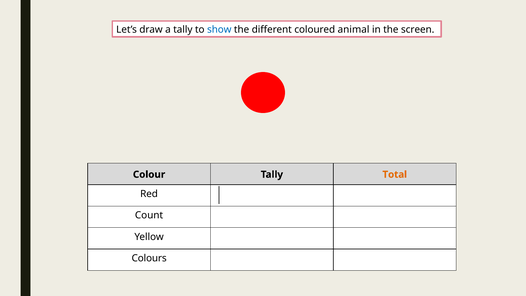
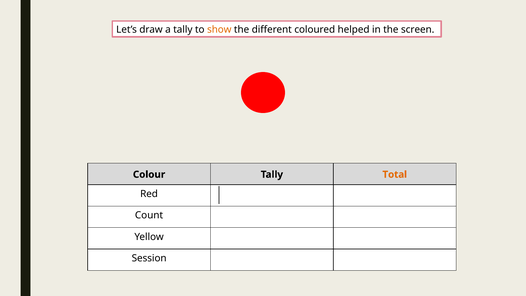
show colour: blue -> orange
animal: animal -> helped
Colours: Colours -> Session
